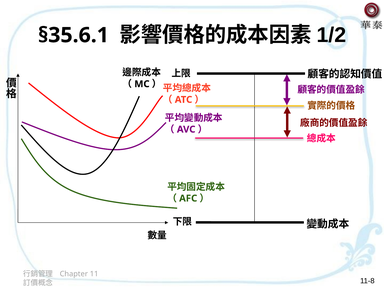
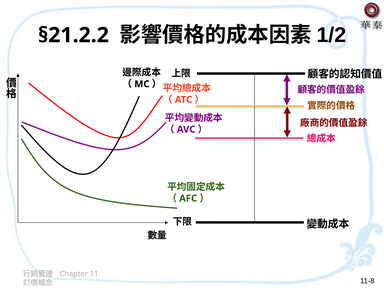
§35.6.1: §35.6.1 -> §21.2.2
